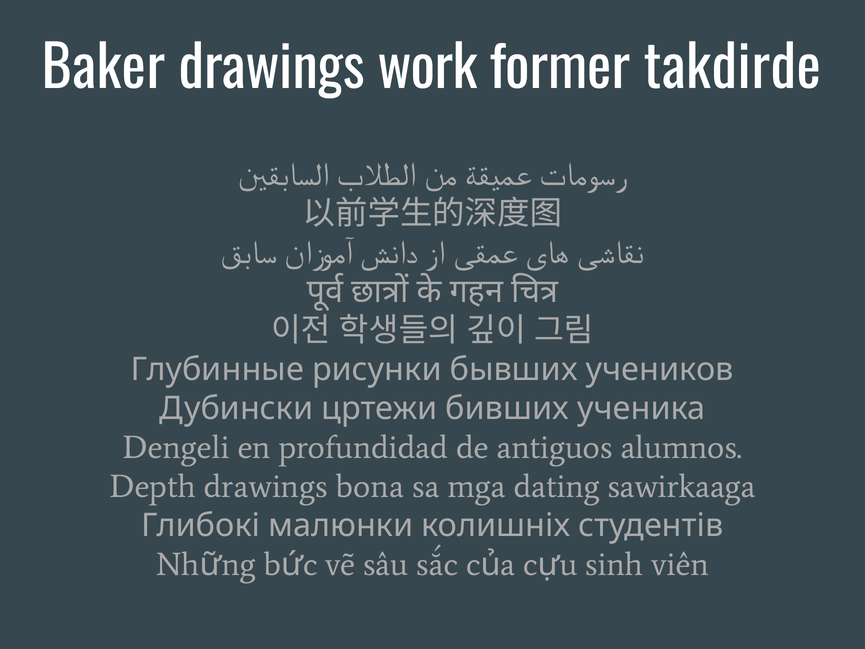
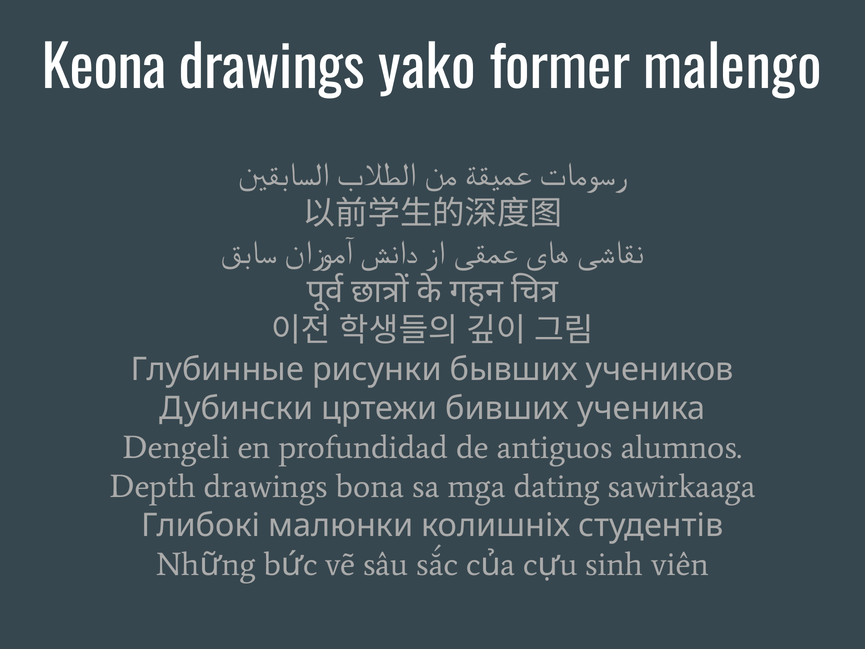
Baker: Baker -> Keona
work: work -> yako
takdirde: takdirde -> malengo
